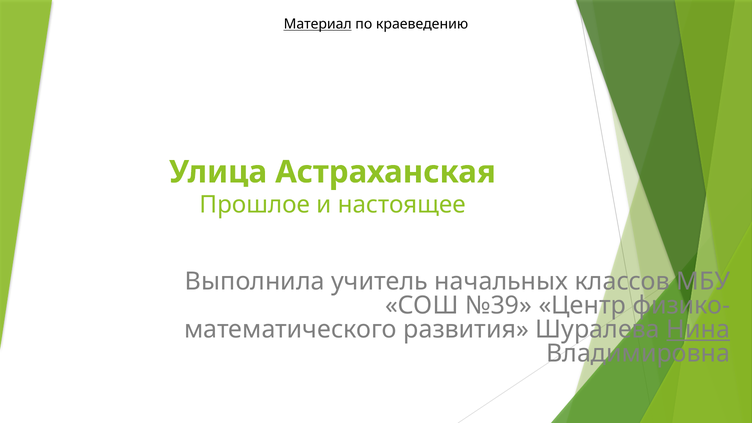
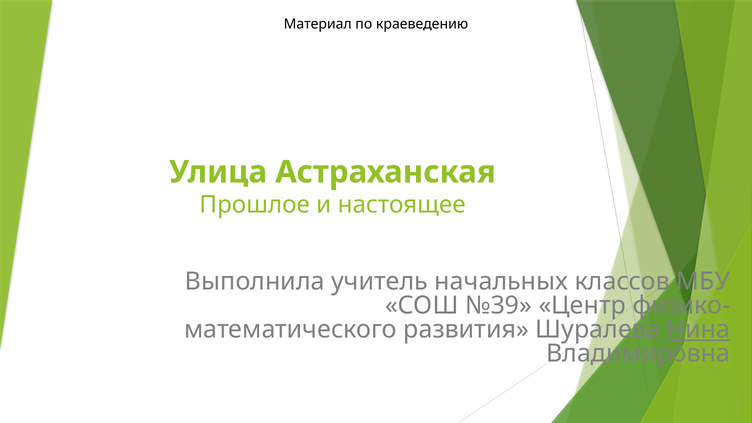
Материал underline: present -> none
